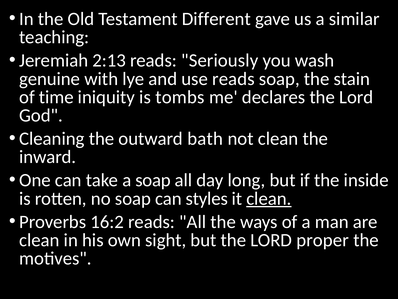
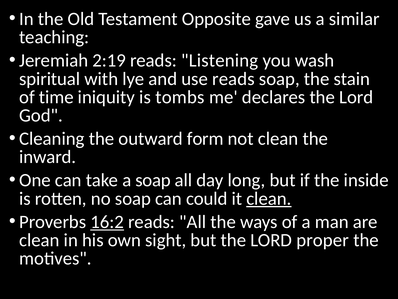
Different: Different -> Opposite
2:13: 2:13 -> 2:19
Seriously: Seriously -> Listening
genuine: genuine -> spiritual
bath: bath -> form
styles: styles -> could
16:2 underline: none -> present
